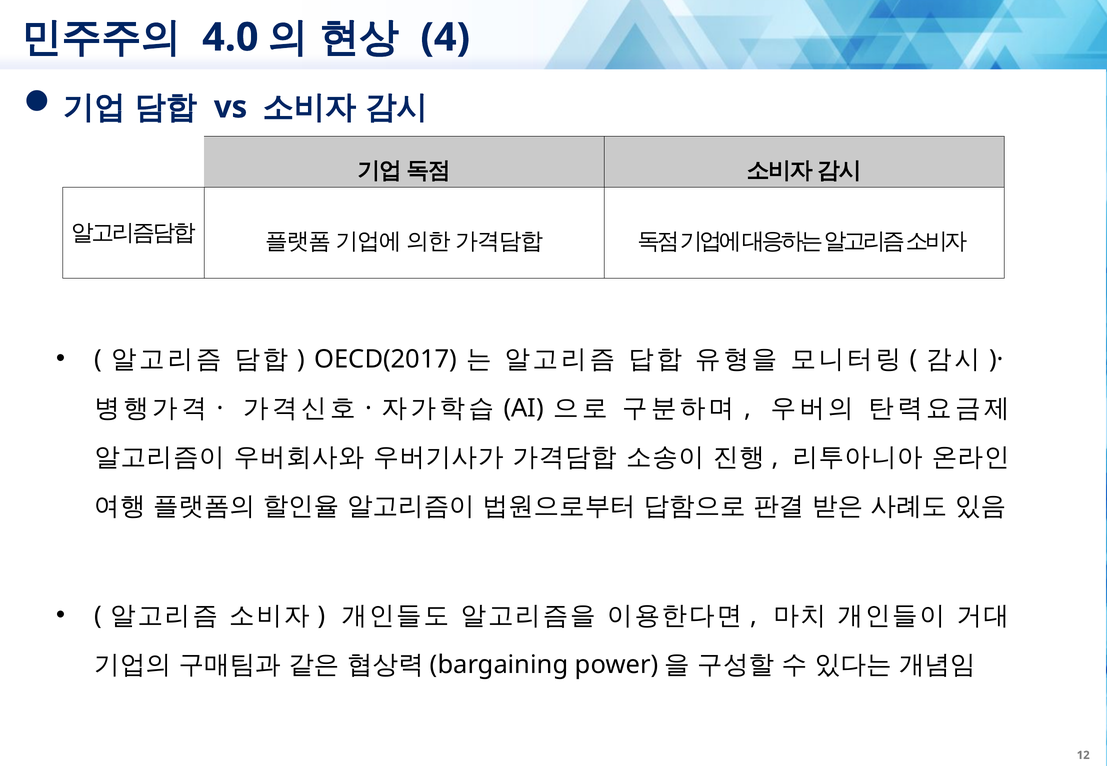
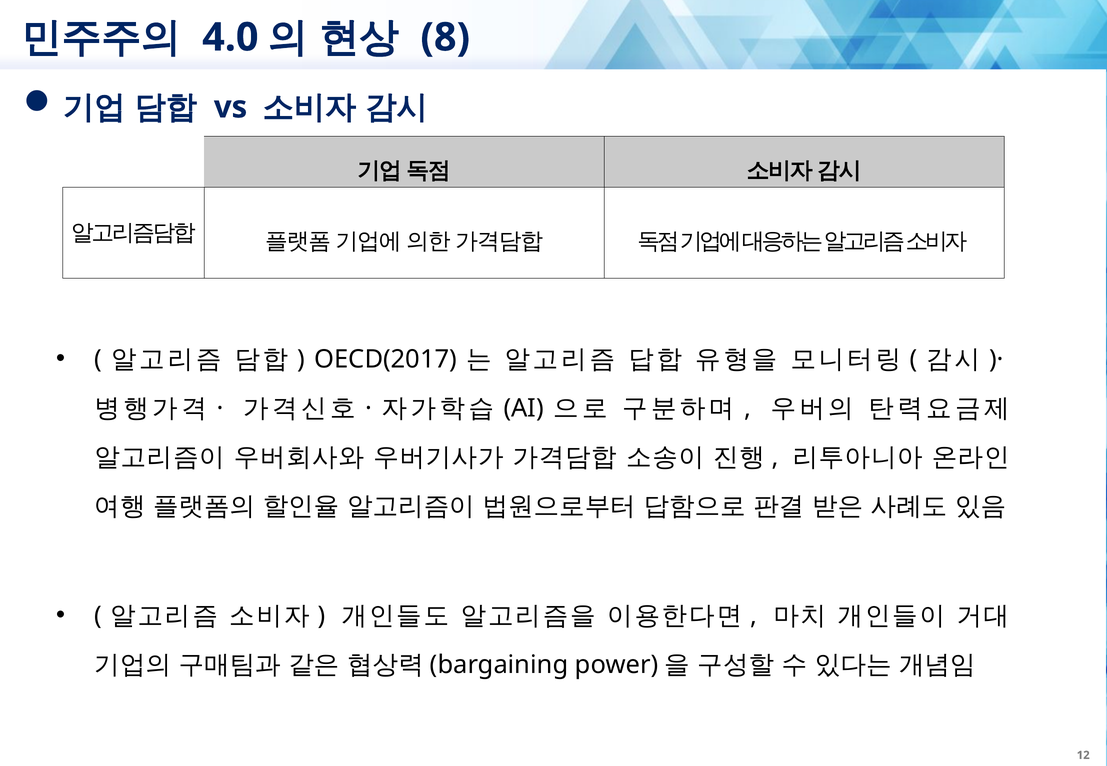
4: 4 -> 8
